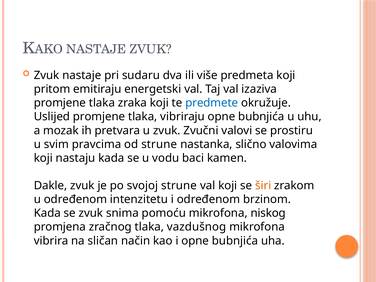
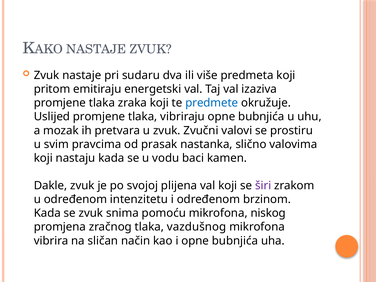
od strune: strune -> prasak
svojoj strune: strune -> plijena
širi colour: orange -> purple
